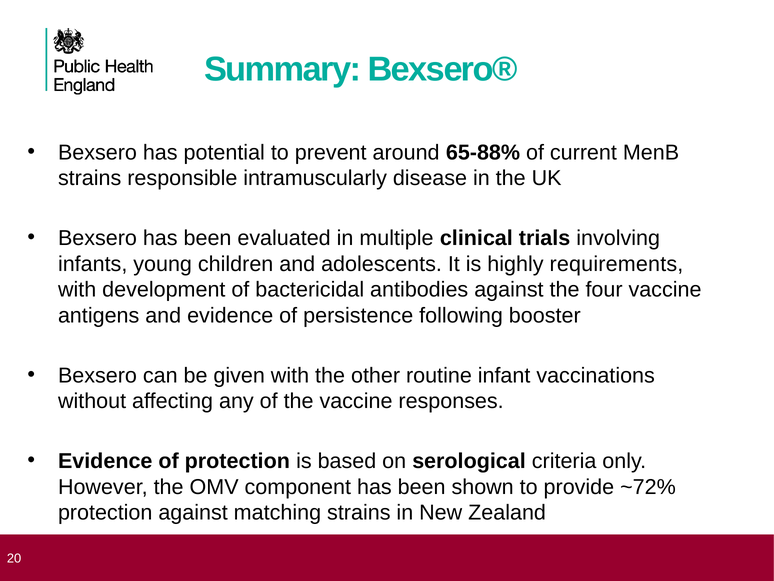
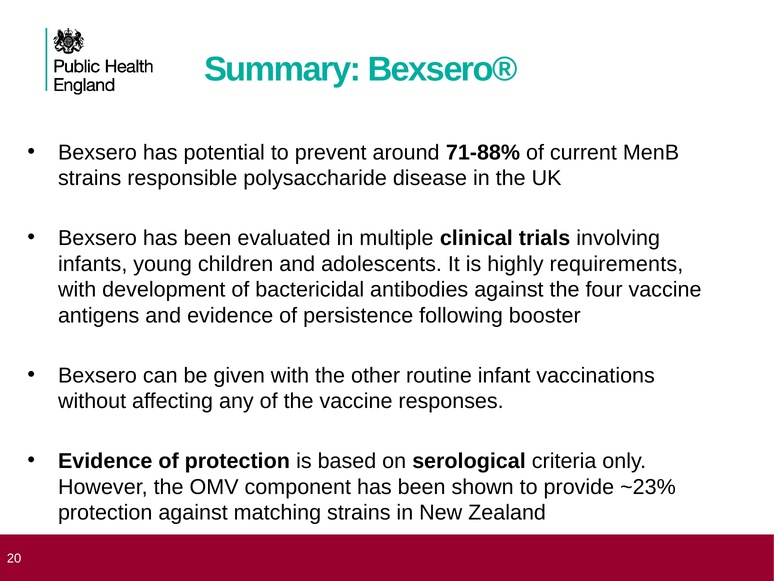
65-88%: 65-88% -> 71-88%
intramuscularly: intramuscularly -> polysaccharide
~72%: ~72% -> ~23%
